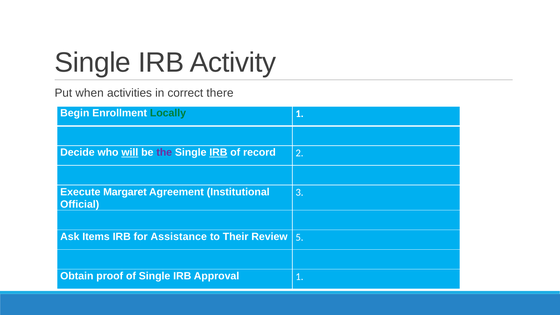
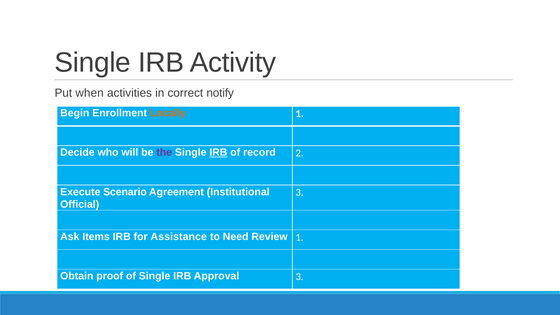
there: there -> notify
Locally colour: green -> orange
will underline: present -> none
Margaret: Margaret -> Scenario
Their: Their -> Need
Review 5: 5 -> 1
Approval 1: 1 -> 3
